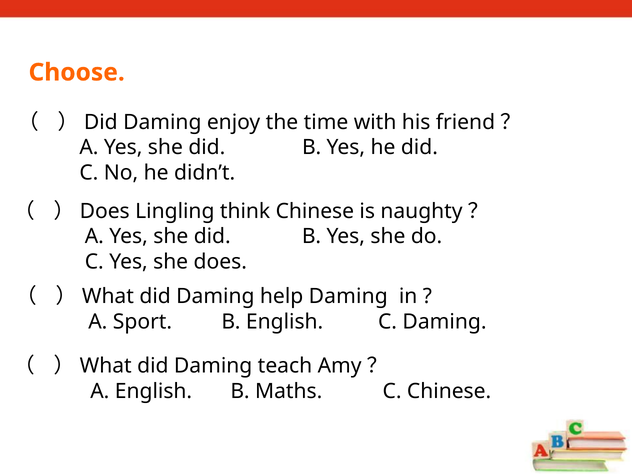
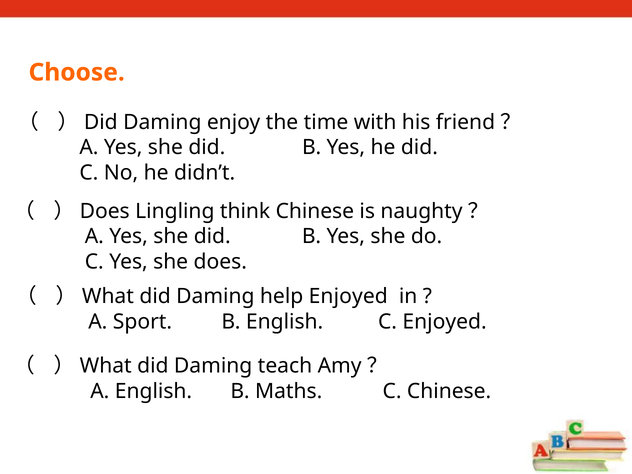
help Daming: Daming -> Enjoyed
C Daming: Daming -> Enjoyed
